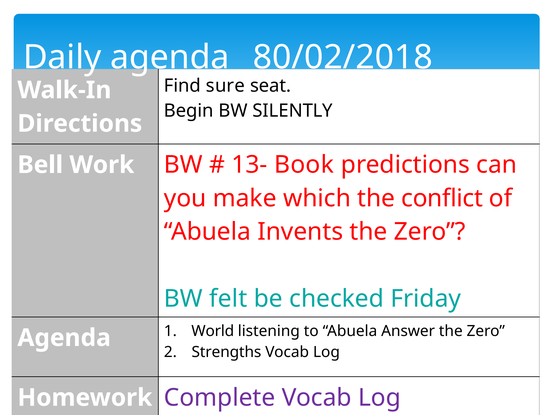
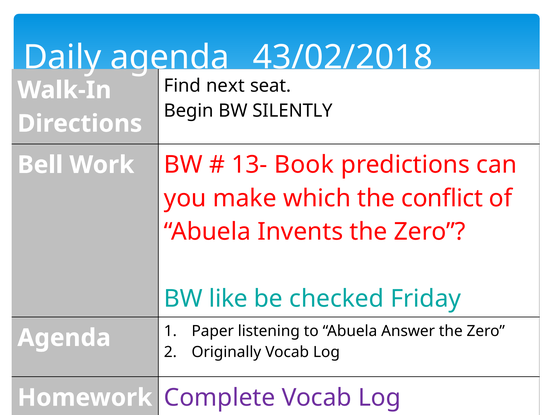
80/02/2018: 80/02/2018 -> 43/02/2018
sure: sure -> next
felt: felt -> like
World: World -> Paper
Strengths: Strengths -> Originally
